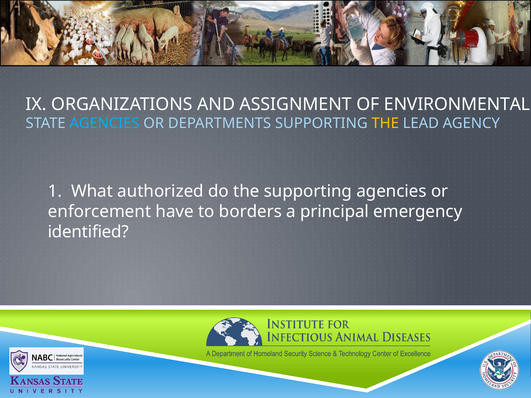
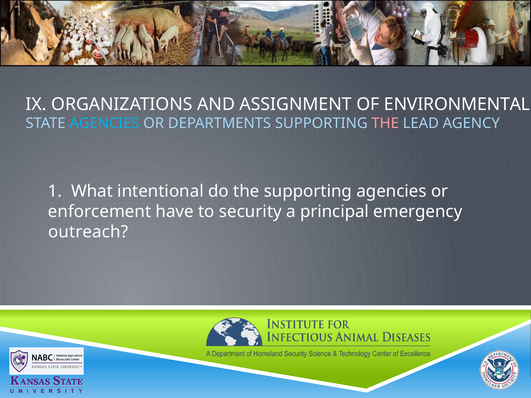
THE at (385, 124) colour: yellow -> pink
authorized: authorized -> intentional
borders: borders -> security
identified: identified -> outreach
